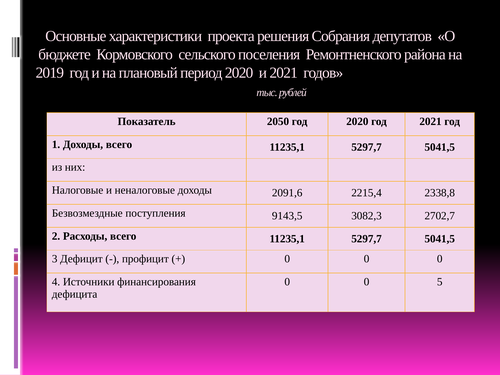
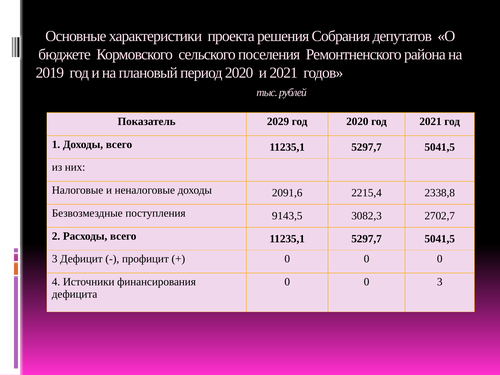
2050: 2050 -> 2029
0 5: 5 -> 3
